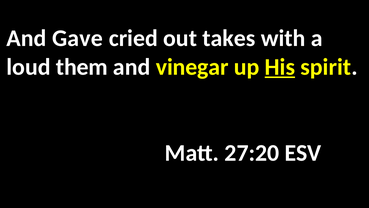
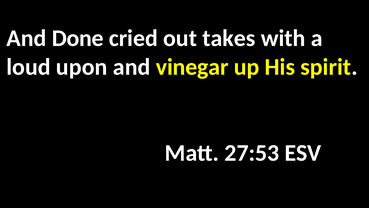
Gave: Gave -> Done
them: them -> upon
His underline: present -> none
27:20: 27:20 -> 27:53
